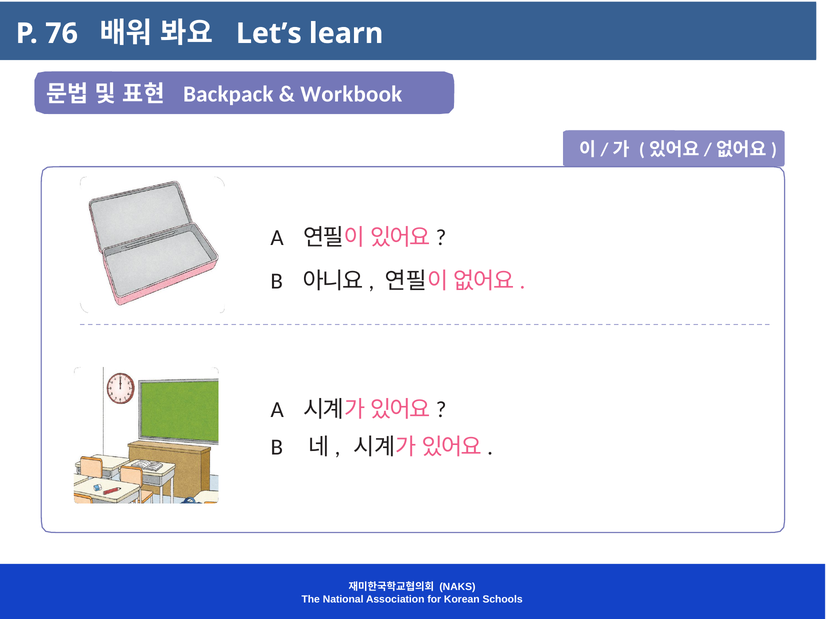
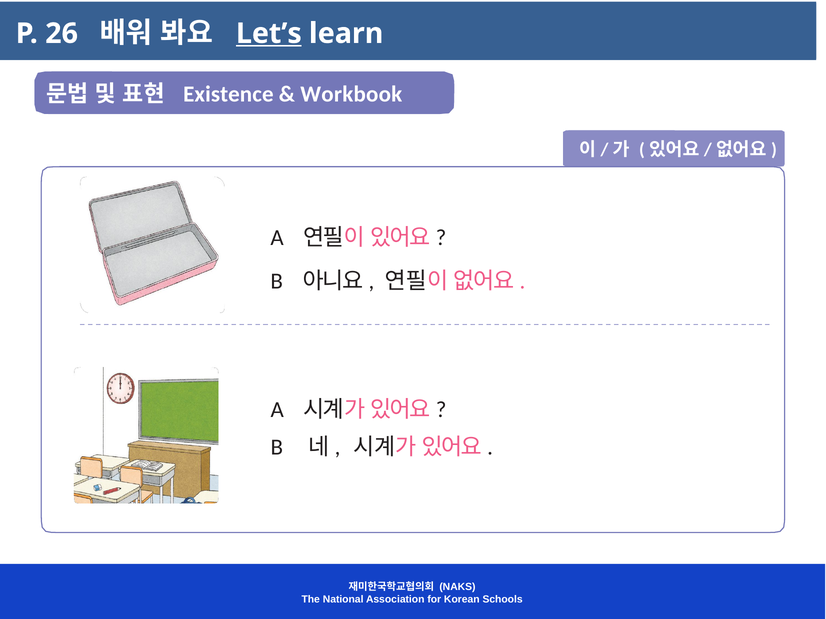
76: 76 -> 26
Let’s underline: none -> present
Backpack: Backpack -> Existence
